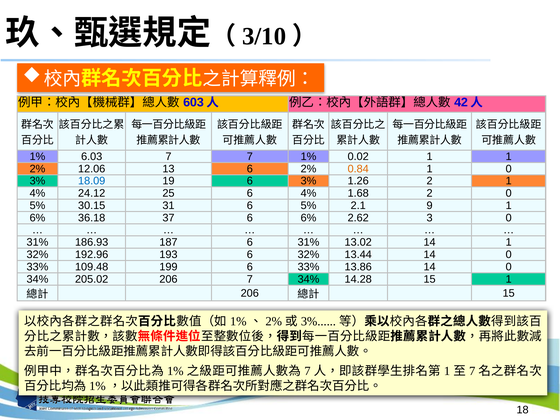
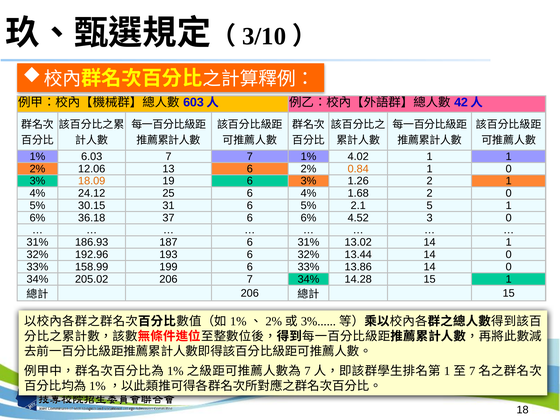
0.02: 0.02 -> 4.02
18.09 colour: blue -> orange
9: 9 -> 5
2.62: 2.62 -> 4.52
109.48: 109.48 -> 158.99
